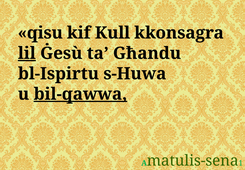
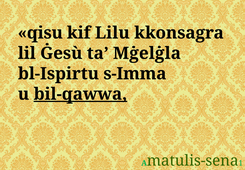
Kull: Kull -> Lilu
lil underline: present -> none
Għandu: Għandu -> Mġelġla
s-Huwa: s-Huwa -> s-Imma
